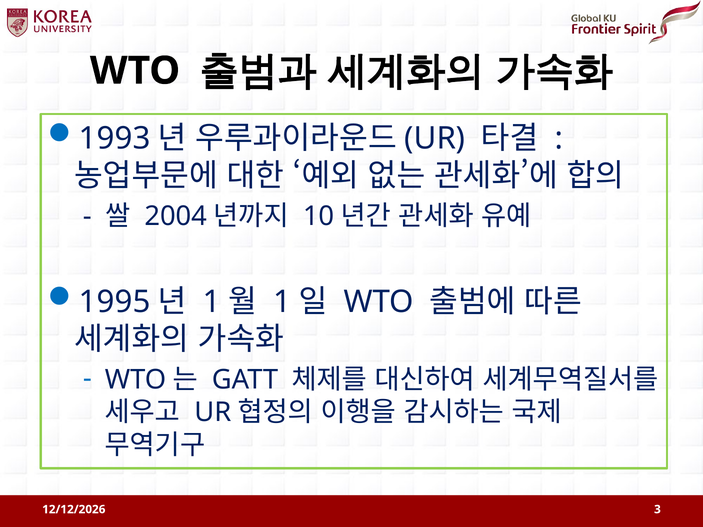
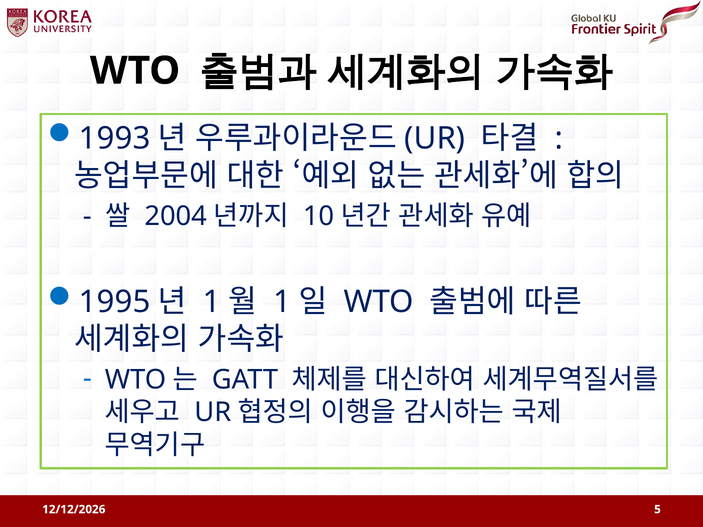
3: 3 -> 5
